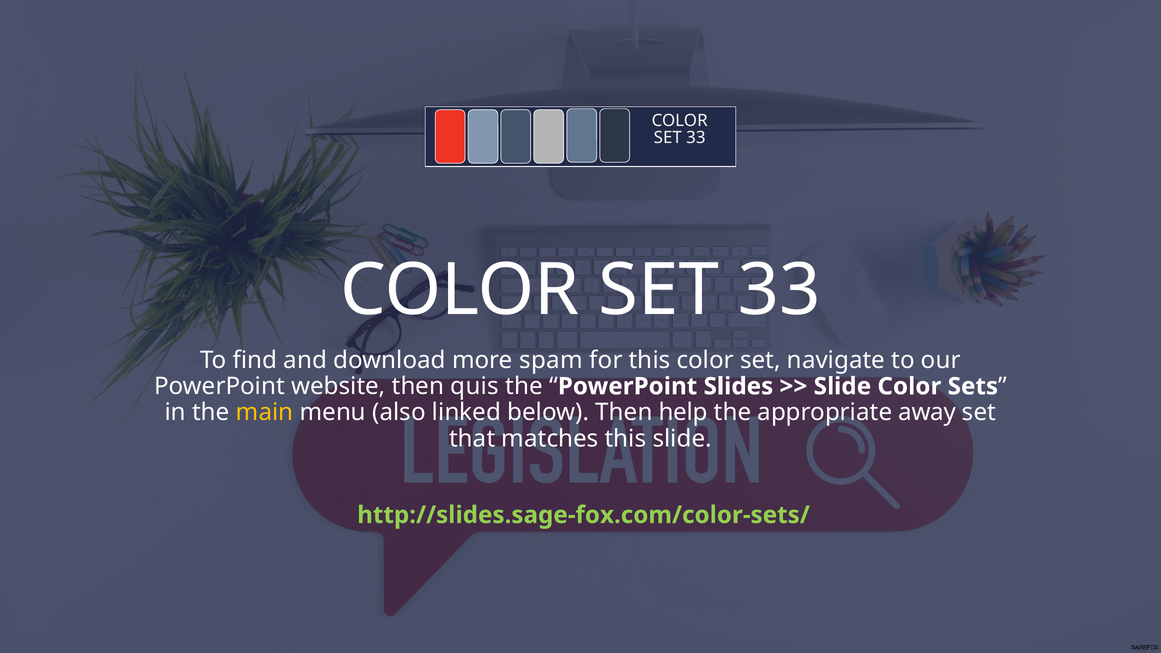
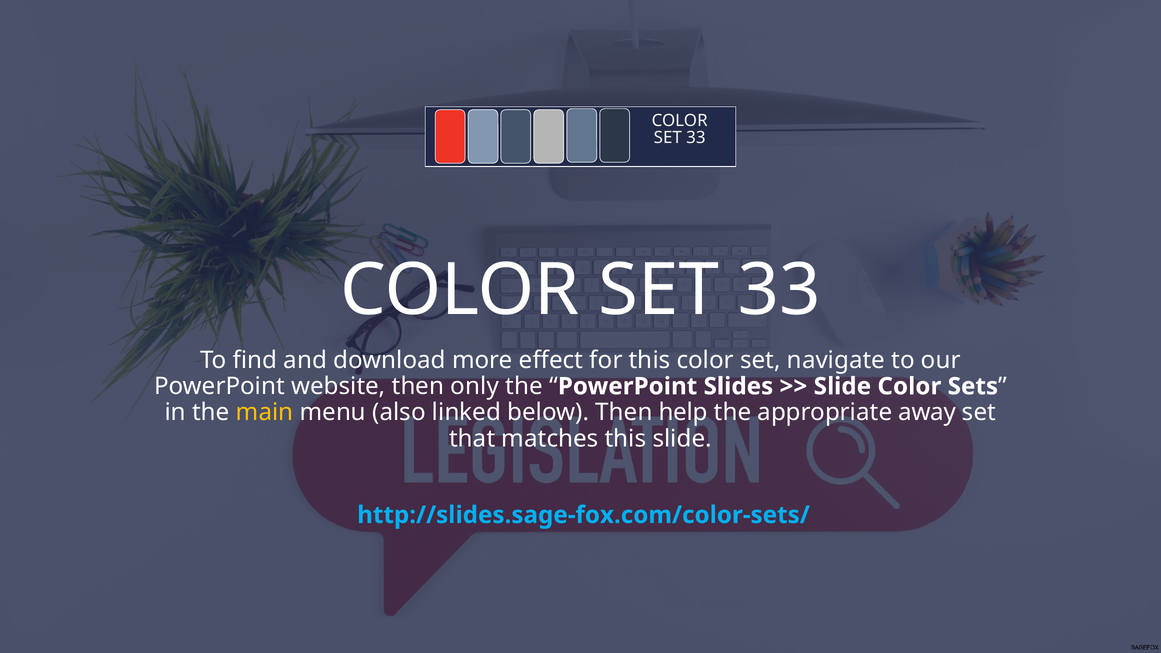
spam: spam -> effect
quis: quis -> only
http://slides.sage-fox.com/color-sets/ colour: light green -> light blue
